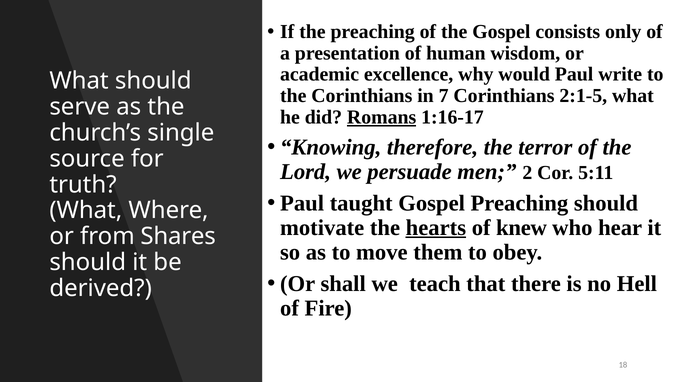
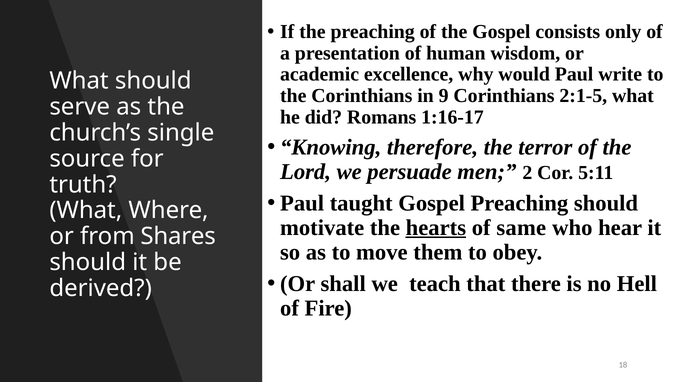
7: 7 -> 9
Romans underline: present -> none
knew: knew -> same
